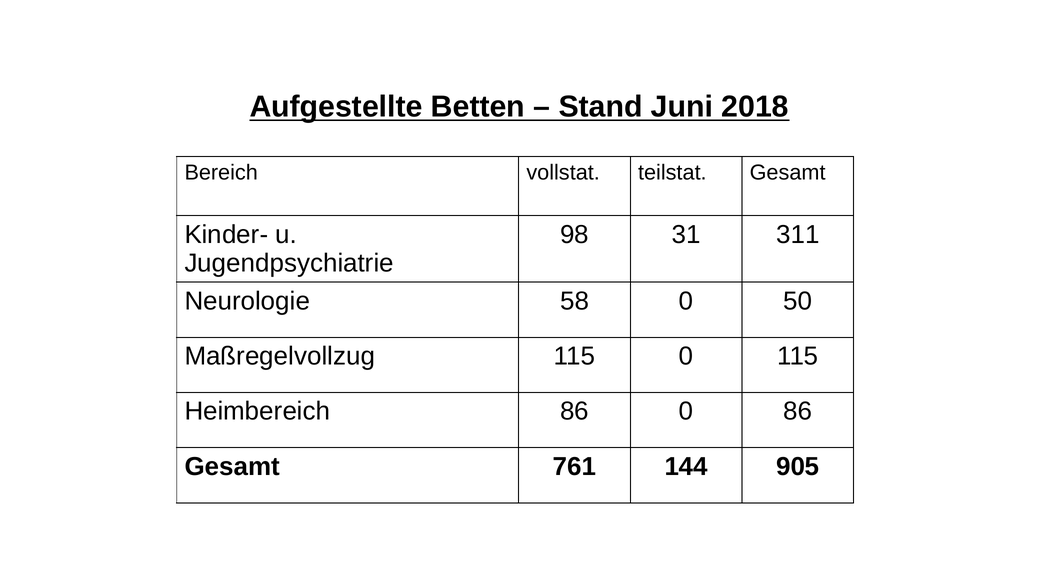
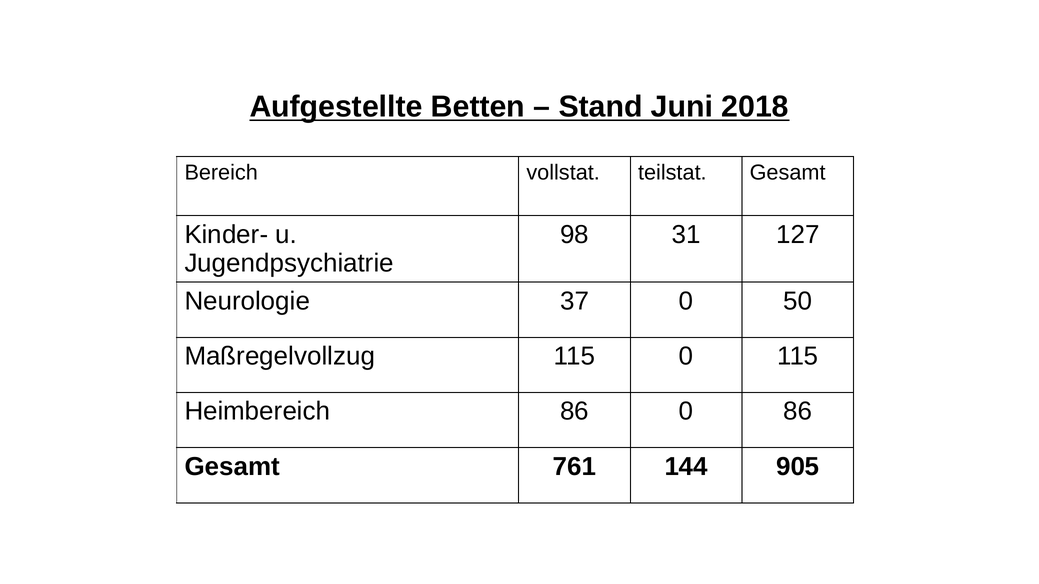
311: 311 -> 127
58: 58 -> 37
